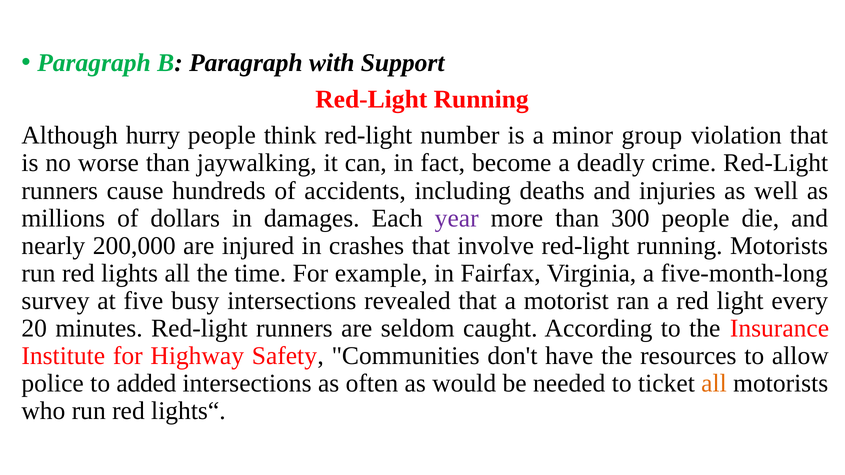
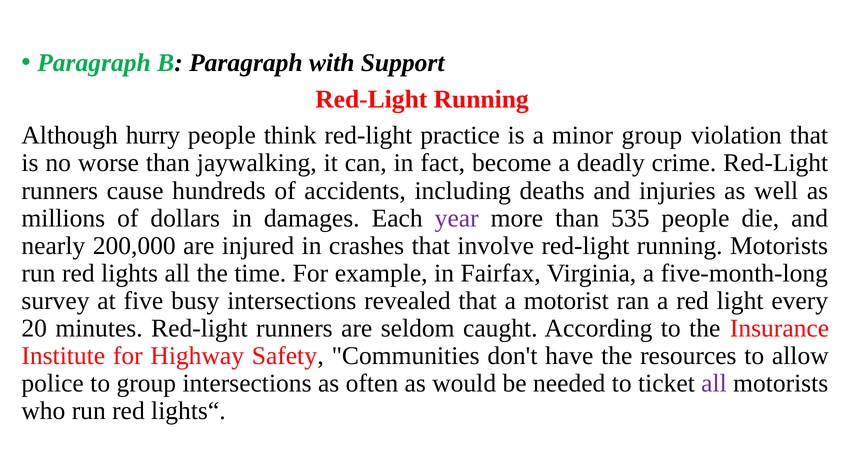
number: number -> practice
300: 300 -> 535
to added: added -> group
all at (714, 384) colour: orange -> purple
